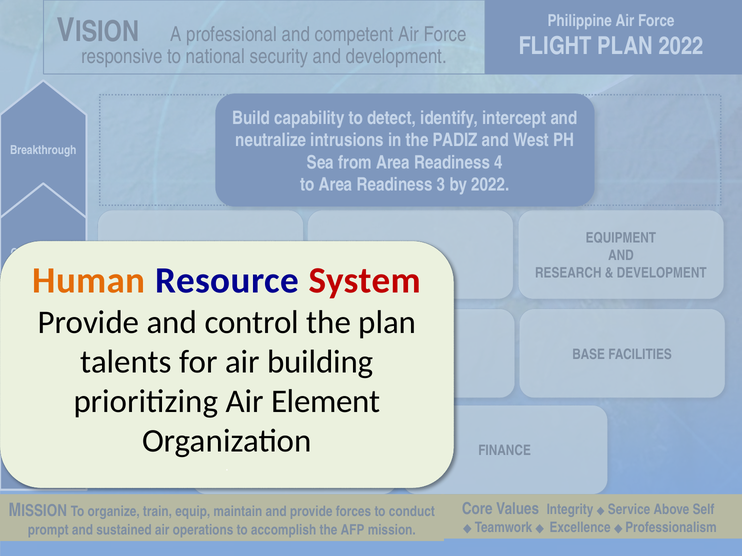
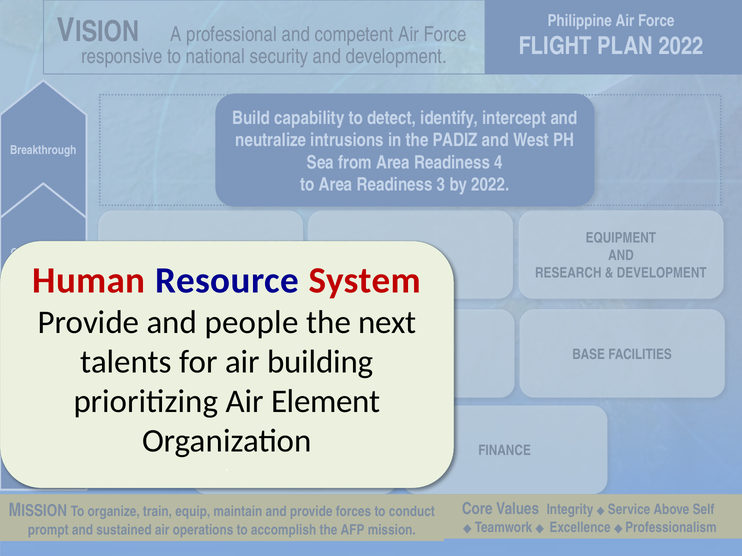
Human at (89, 281) colour: orange -> red
control: control -> people
the plan: plan -> next
